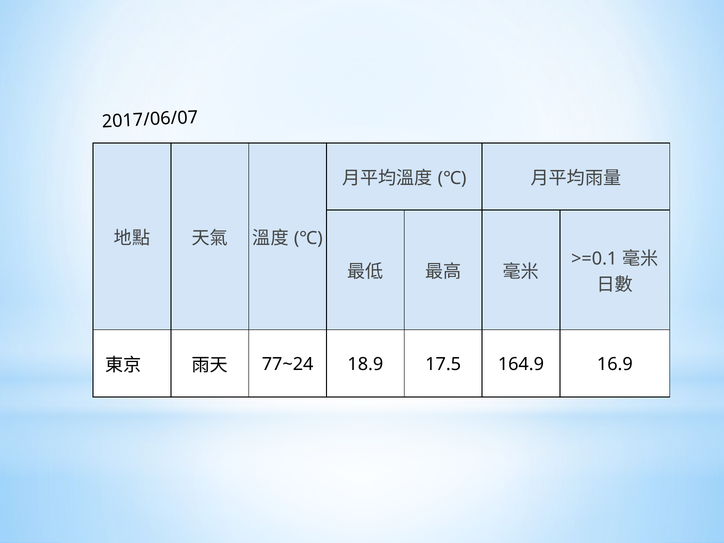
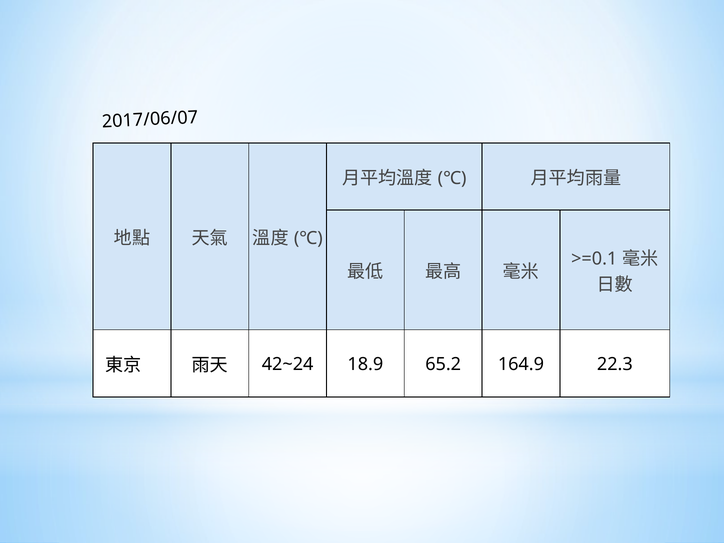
77~24: 77~24 -> 42~24
17.5: 17.5 -> 65.2
16.9: 16.9 -> 22.3
